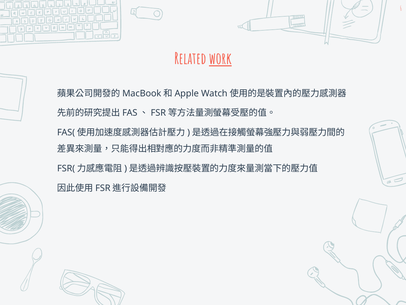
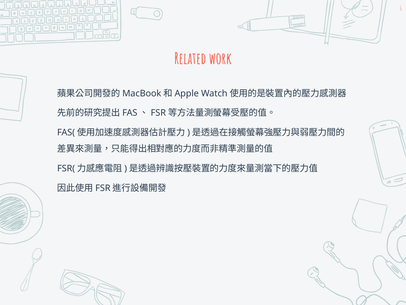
work underline: present -> none
